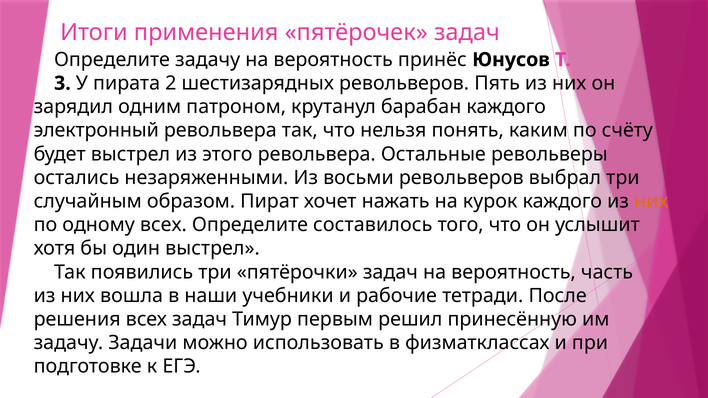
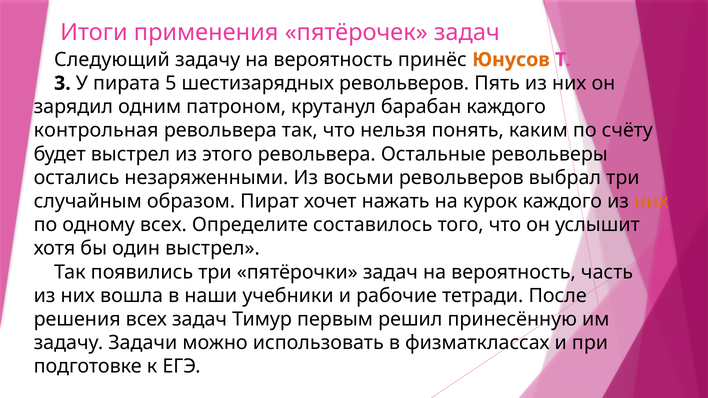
Определите at (112, 60): Определите -> Следующий
Юнусов colour: black -> orange
2: 2 -> 5
электронный: электронный -> контрольная
